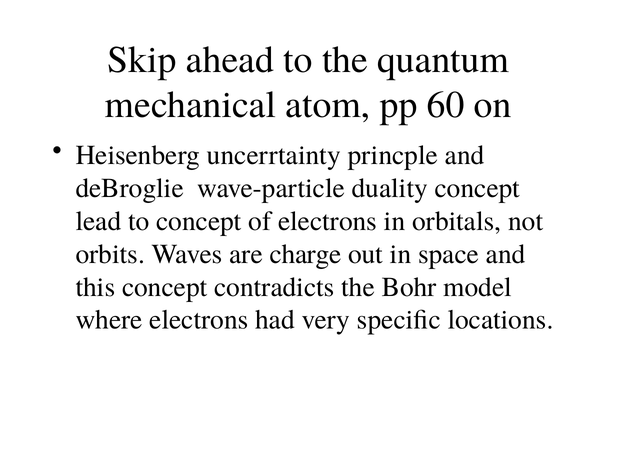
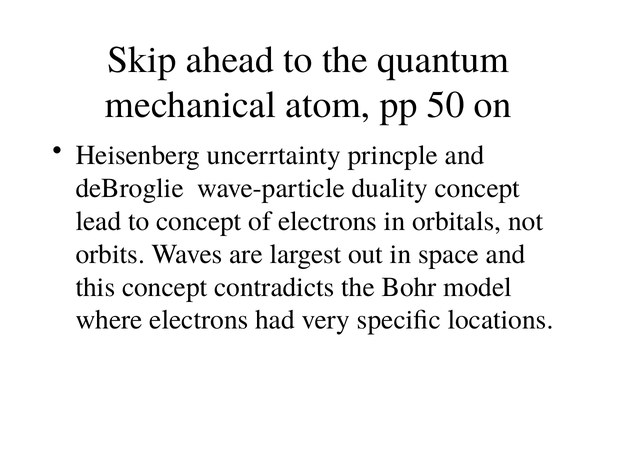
60: 60 -> 50
charge: charge -> largest
